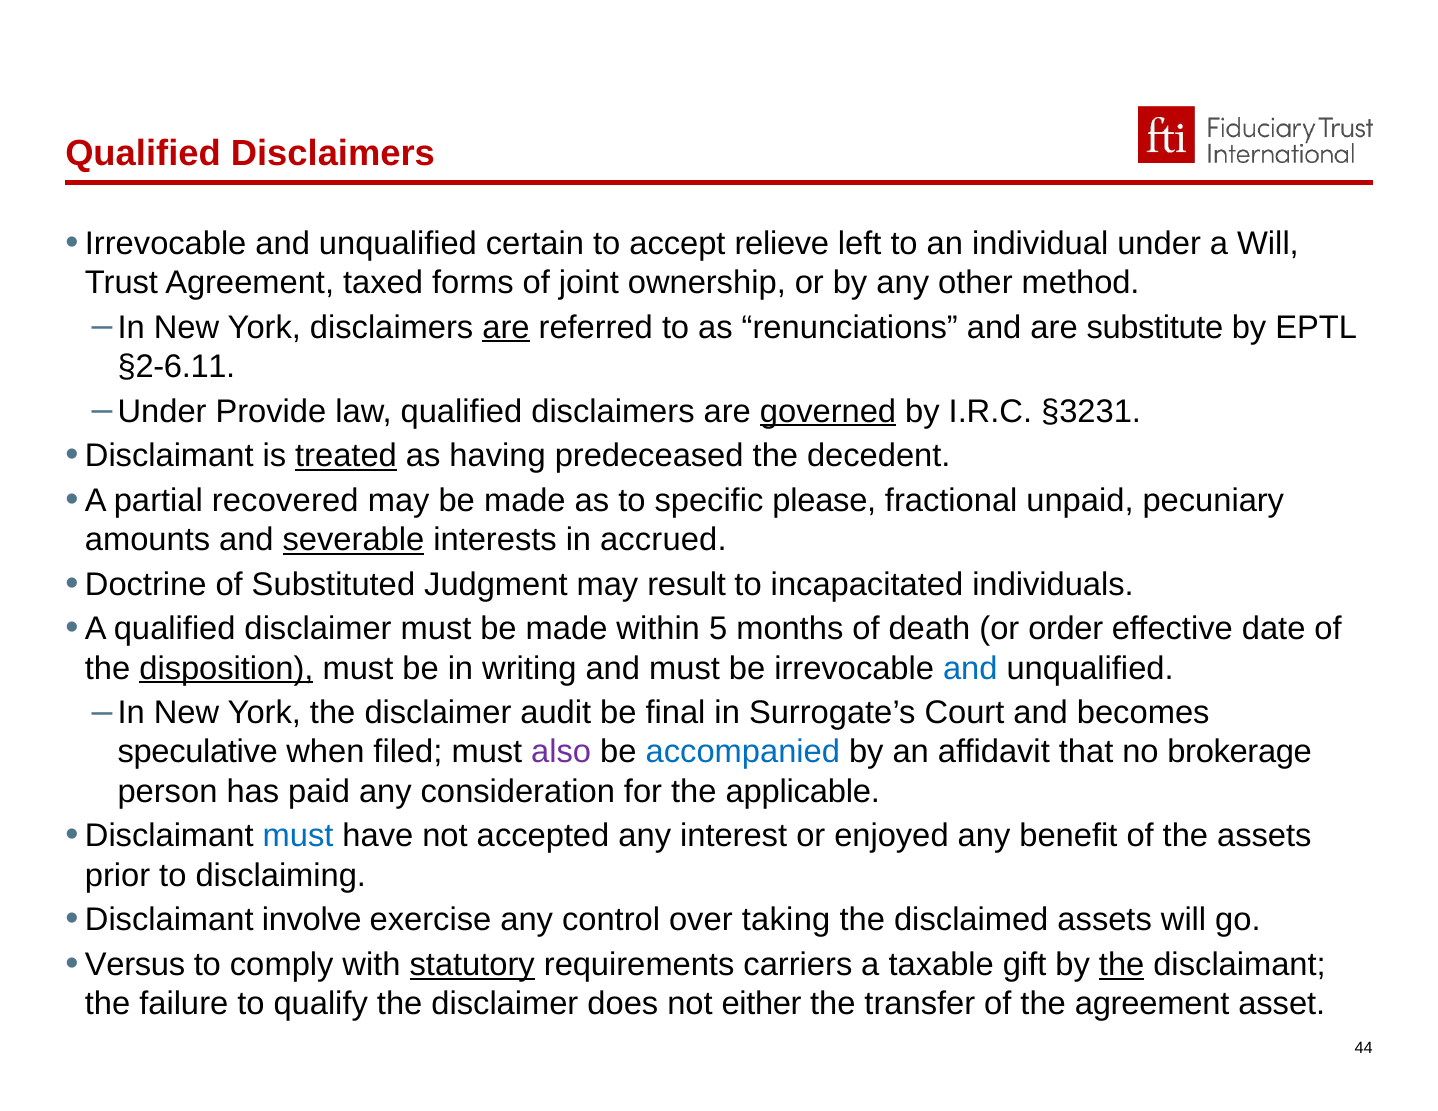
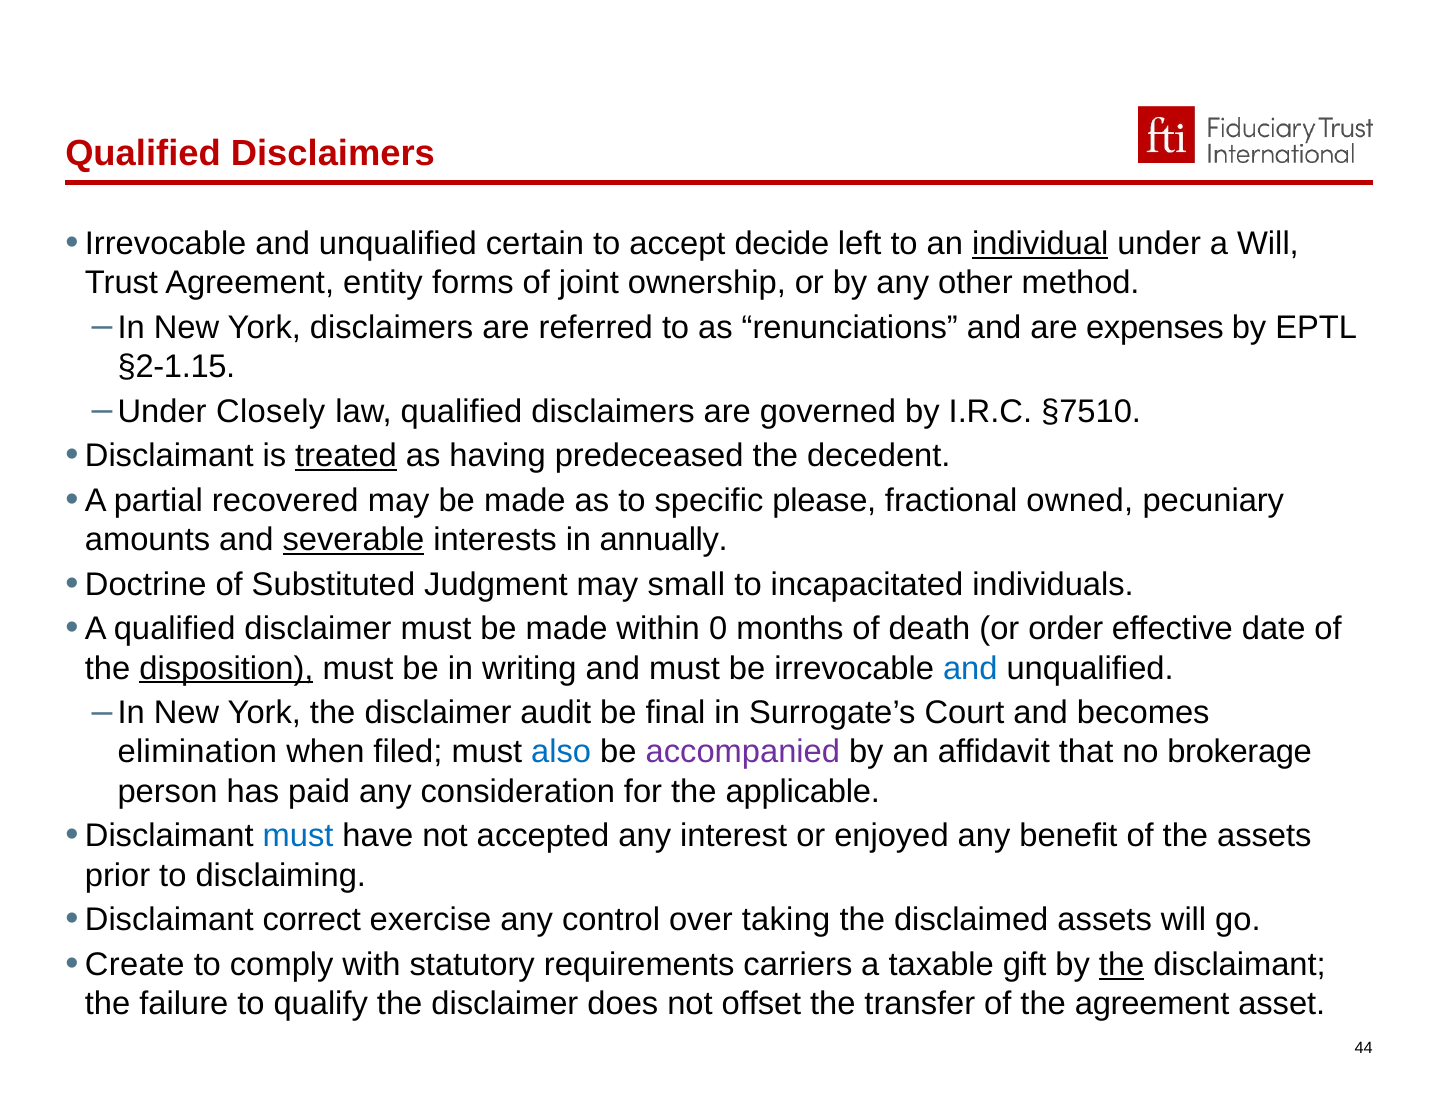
relieve: relieve -> decide
individual underline: none -> present
taxed: taxed -> entity
are at (506, 327) underline: present -> none
substitute: substitute -> expenses
§2-6.11: §2-6.11 -> §2-1.15
Provide: Provide -> Closely
governed underline: present -> none
§3231: §3231 -> §7510
unpaid: unpaid -> owned
accrued: accrued -> annually
result: result -> small
5: 5 -> 0
speculative: speculative -> elimination
also colour: purple -> blue
accompanied colour: blue -> purple
involve: involve -> correct
Versus: Versus -> Create
statutory underline: present -> none
either: either -> offset
